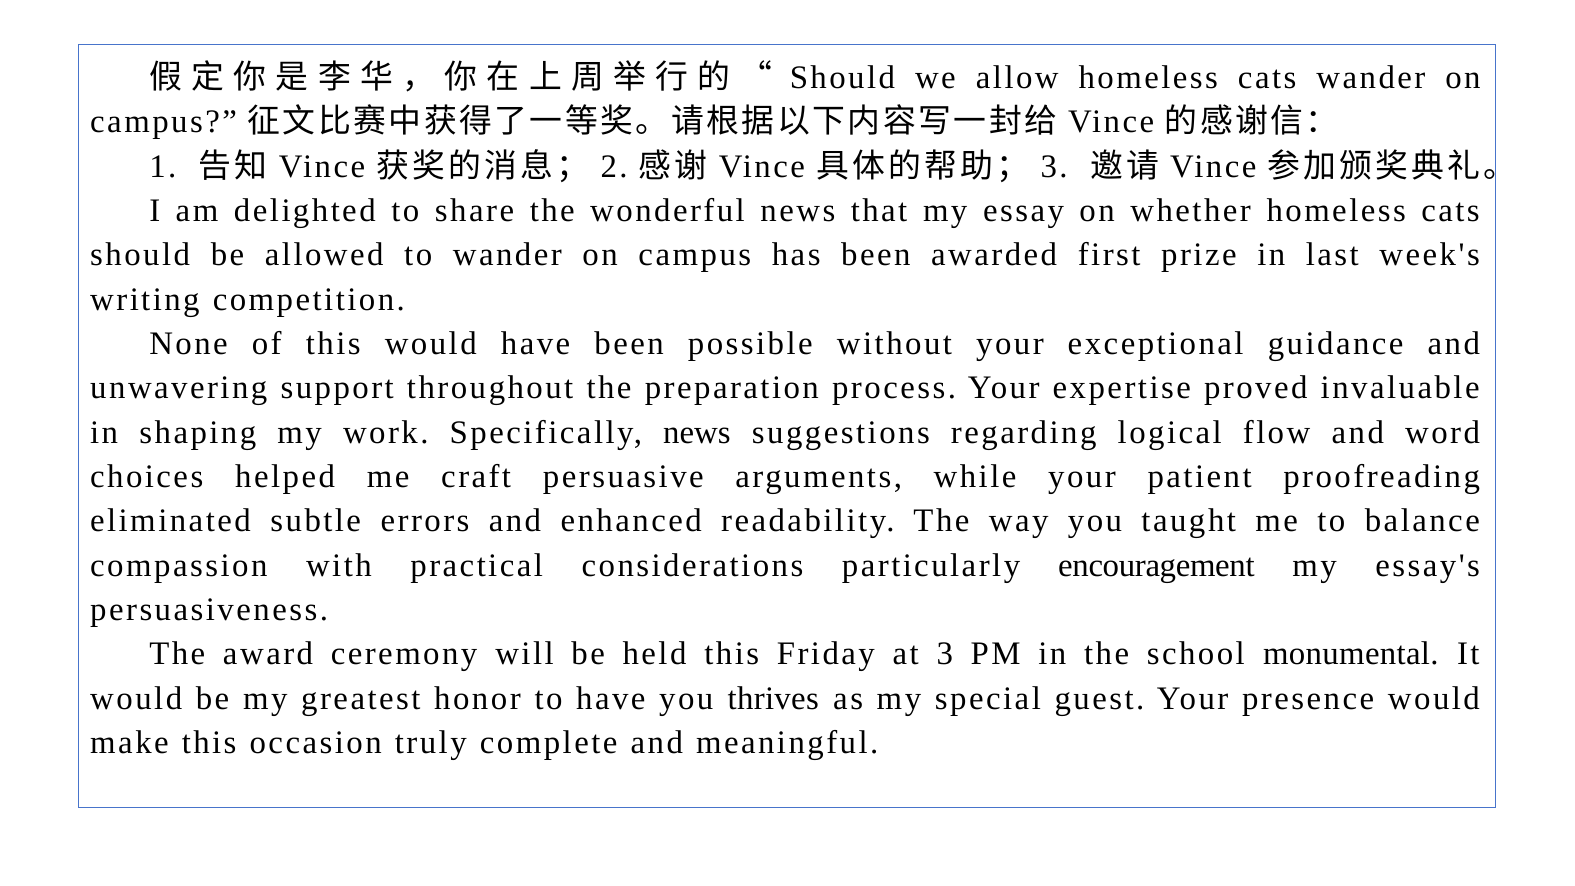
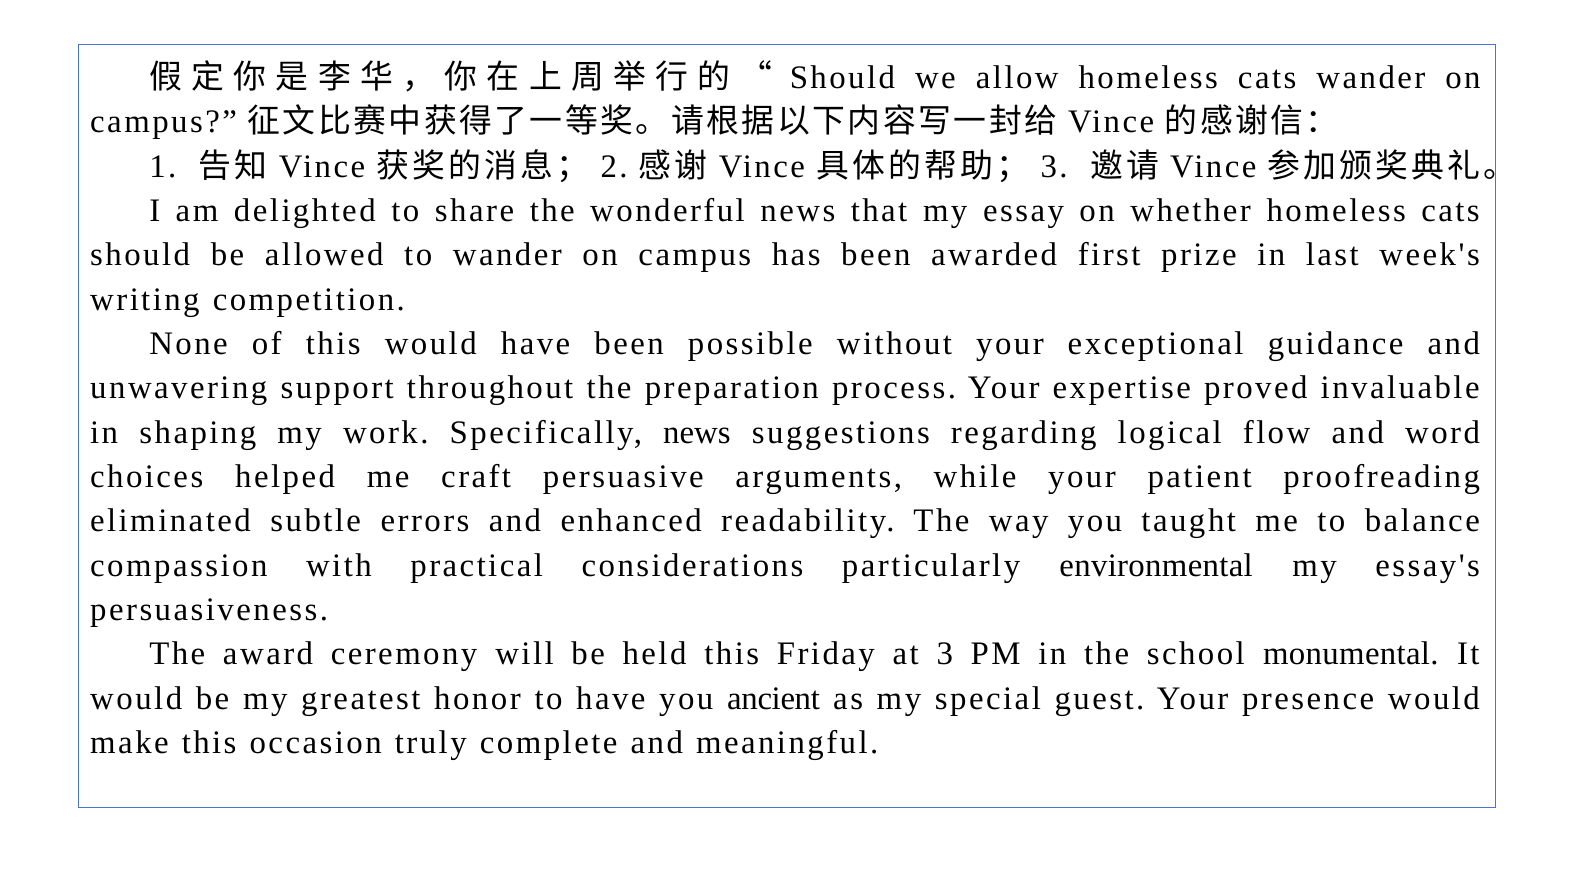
encouragement: encouragement -> environmental
thrives: thrives -> ancient
